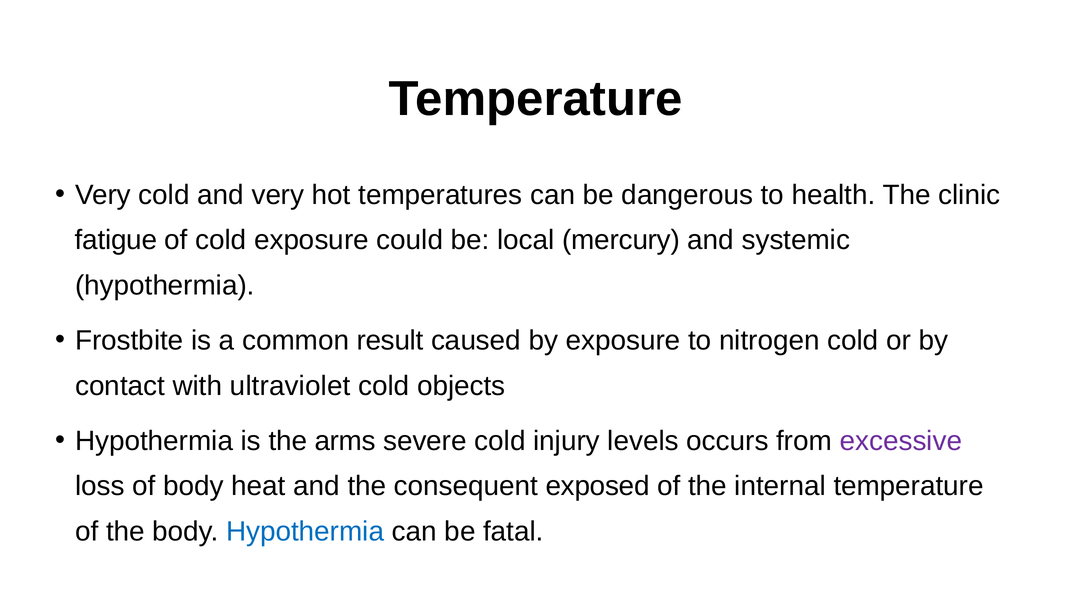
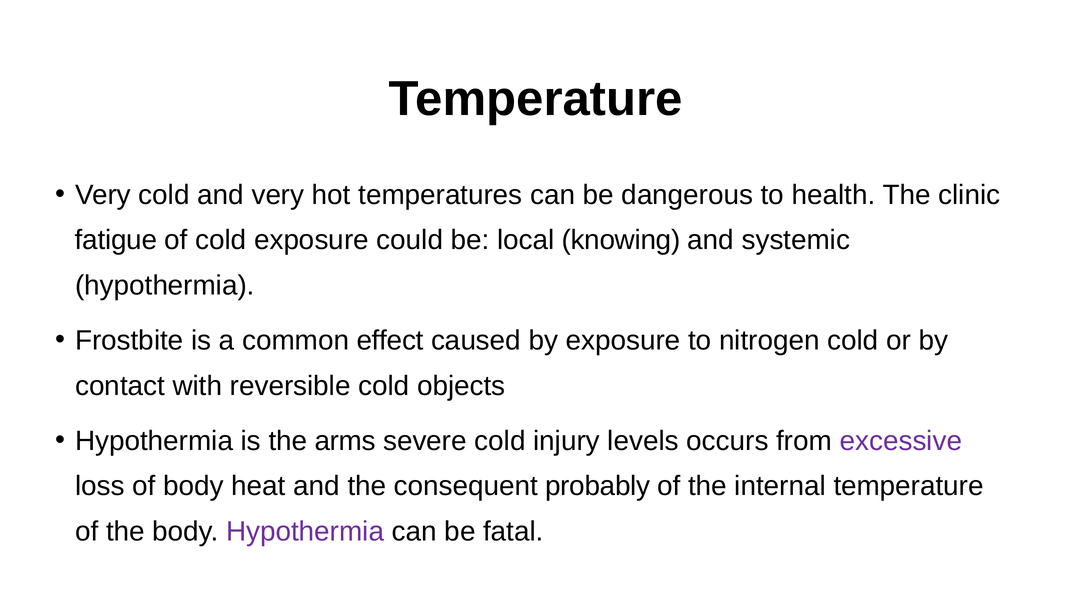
mercury: mercury -> knowing
result: result -> effect
ultraviolet: ultraviolet -> reversible
exposed: exposed -> probably
Hypothermia at (305, 531) colour: blue -> purple
